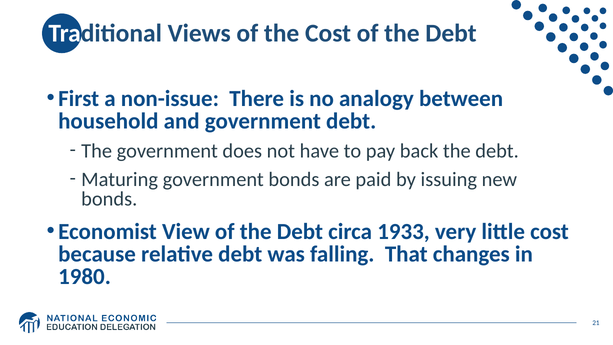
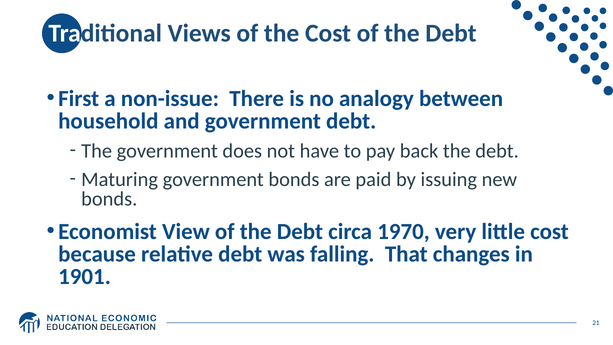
1933: 1933 -> 1970
1980: 1980 -> 1901
